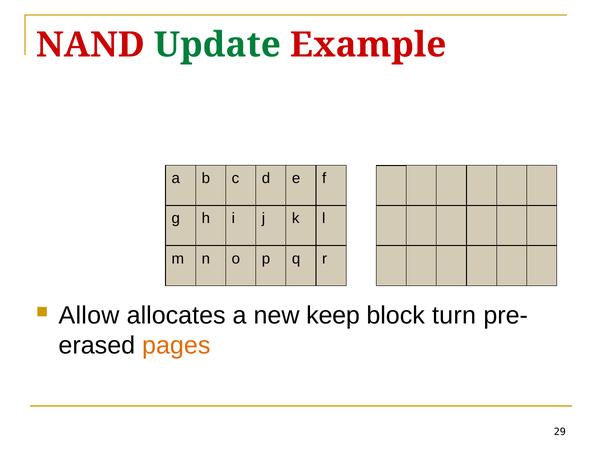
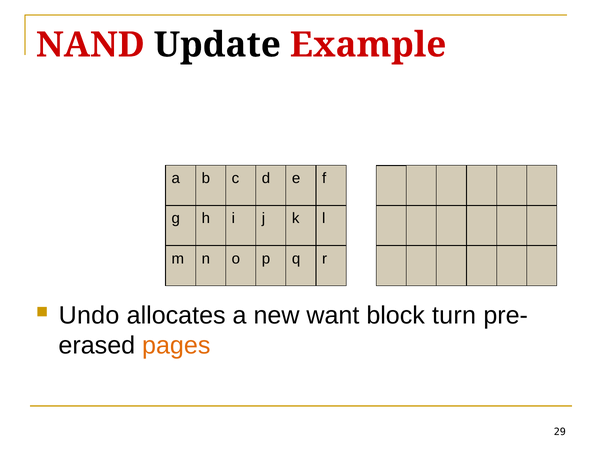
Update colour: green -> black
Allow: Allow -> Undo
keep: keep -> want
